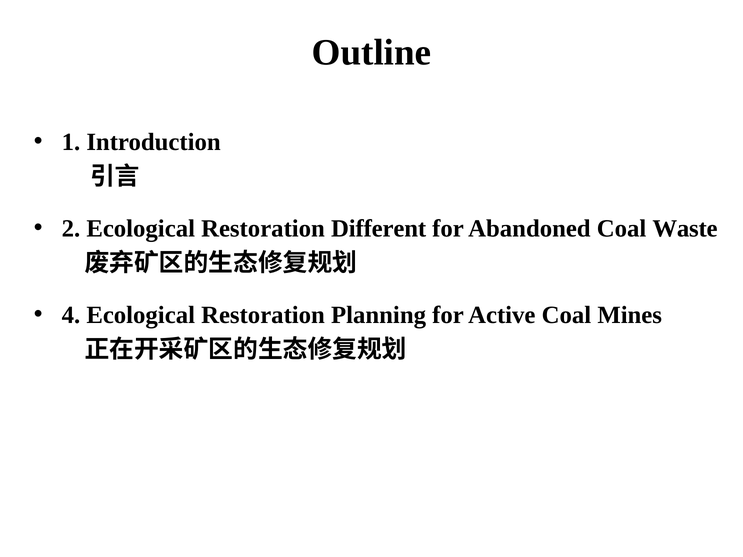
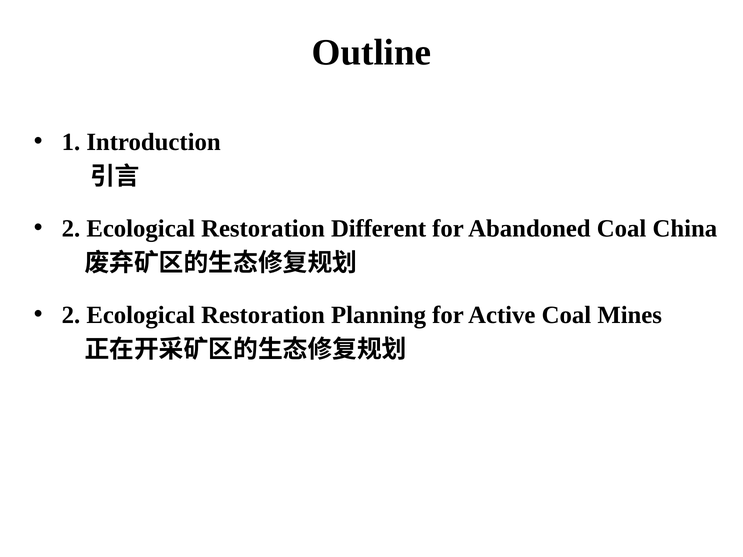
Waste: Waste -> China
4 at (71, 315): 4 -> 2
